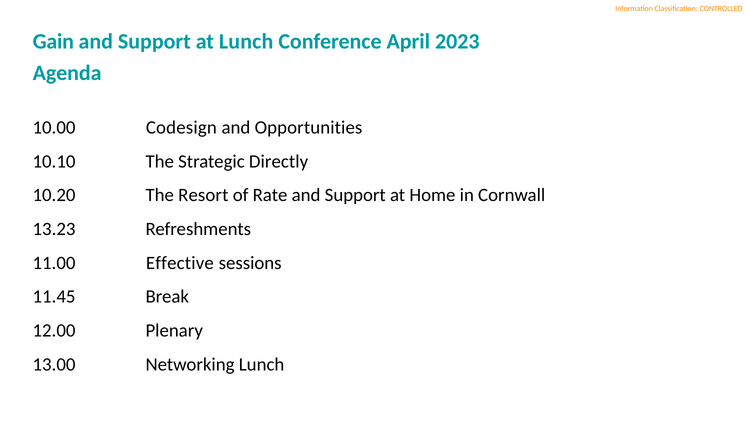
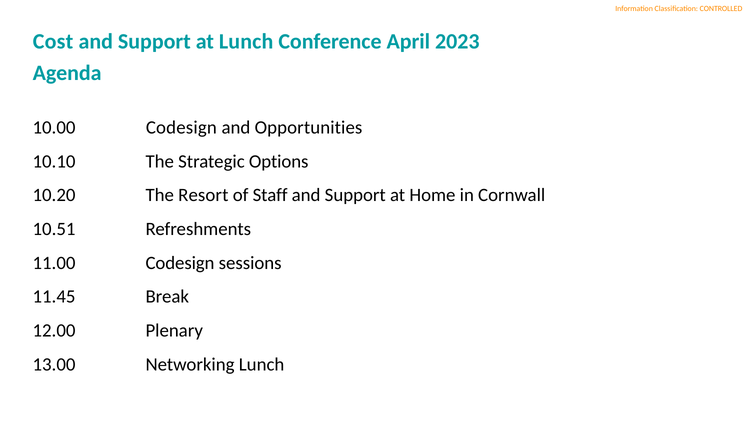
Gain: Gain -> Cost
Directly: Directly -> Options
Rate: Rate -> Staff
13.23: 13.23 -> 10.51
11.00 Effective: Effective -> Codesign
